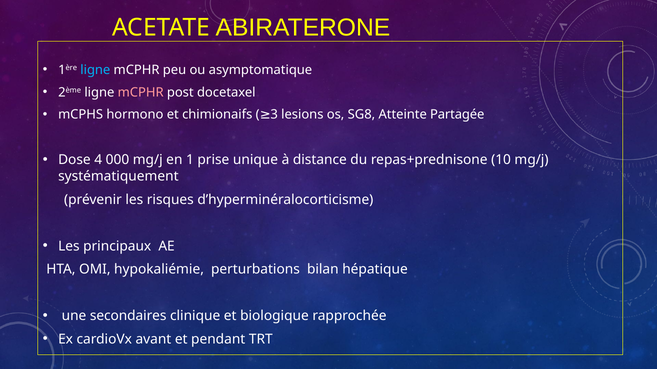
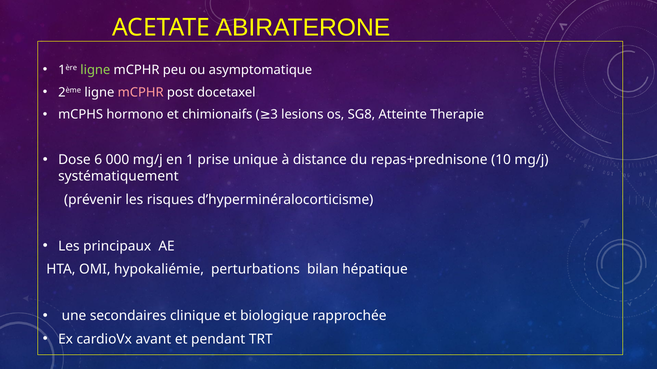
ligne at (95, 70) colour: light blue -> light green
Partagée: Partagée -> Therapie
4: 4 -> 6
